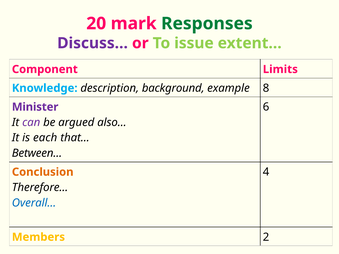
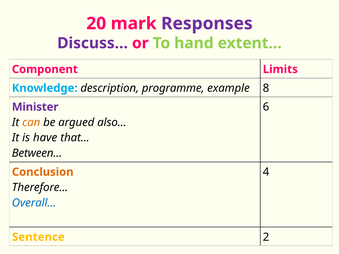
Responses colour: green -> purple
issue: issue -> hand
background: background -> programme
can colour: purple -> orange
each: each -> have
Members: Members -> Sentence
